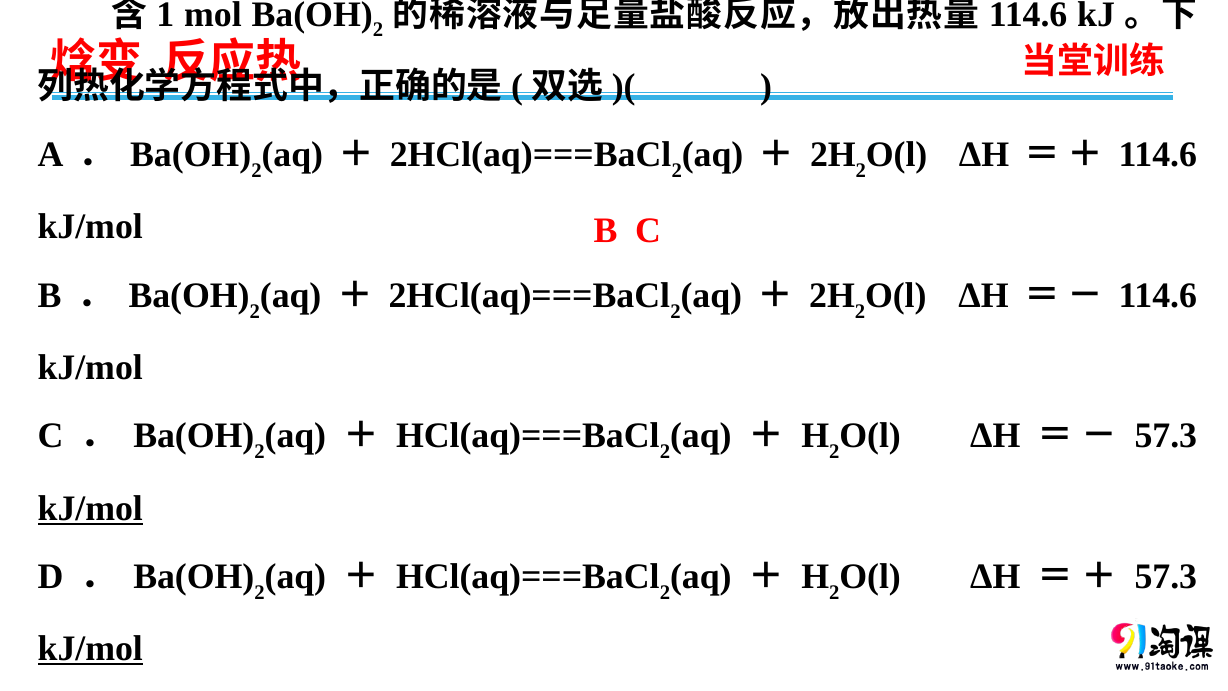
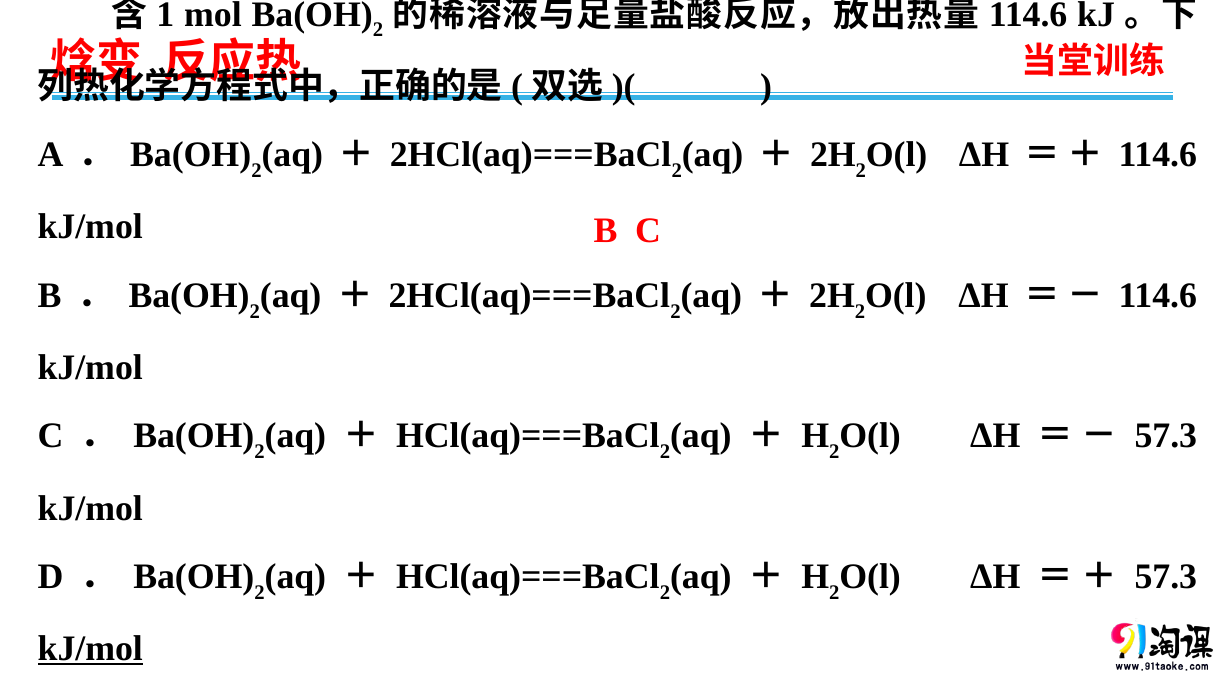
kJ/mol at (90, 508) underline: present -> none
